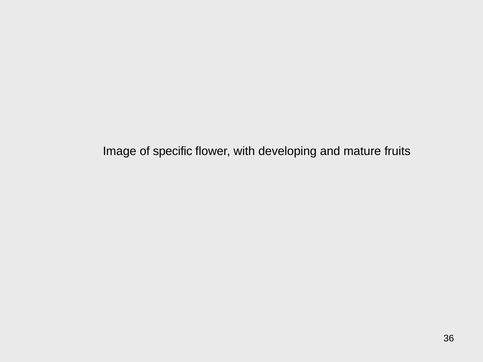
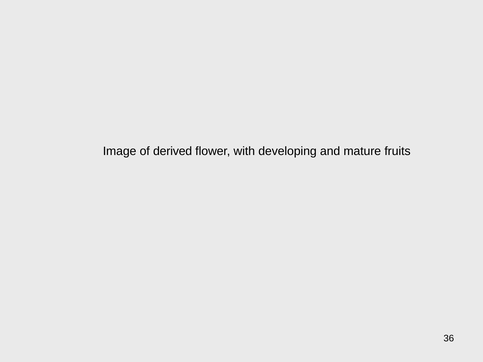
specific: specific -> derived
